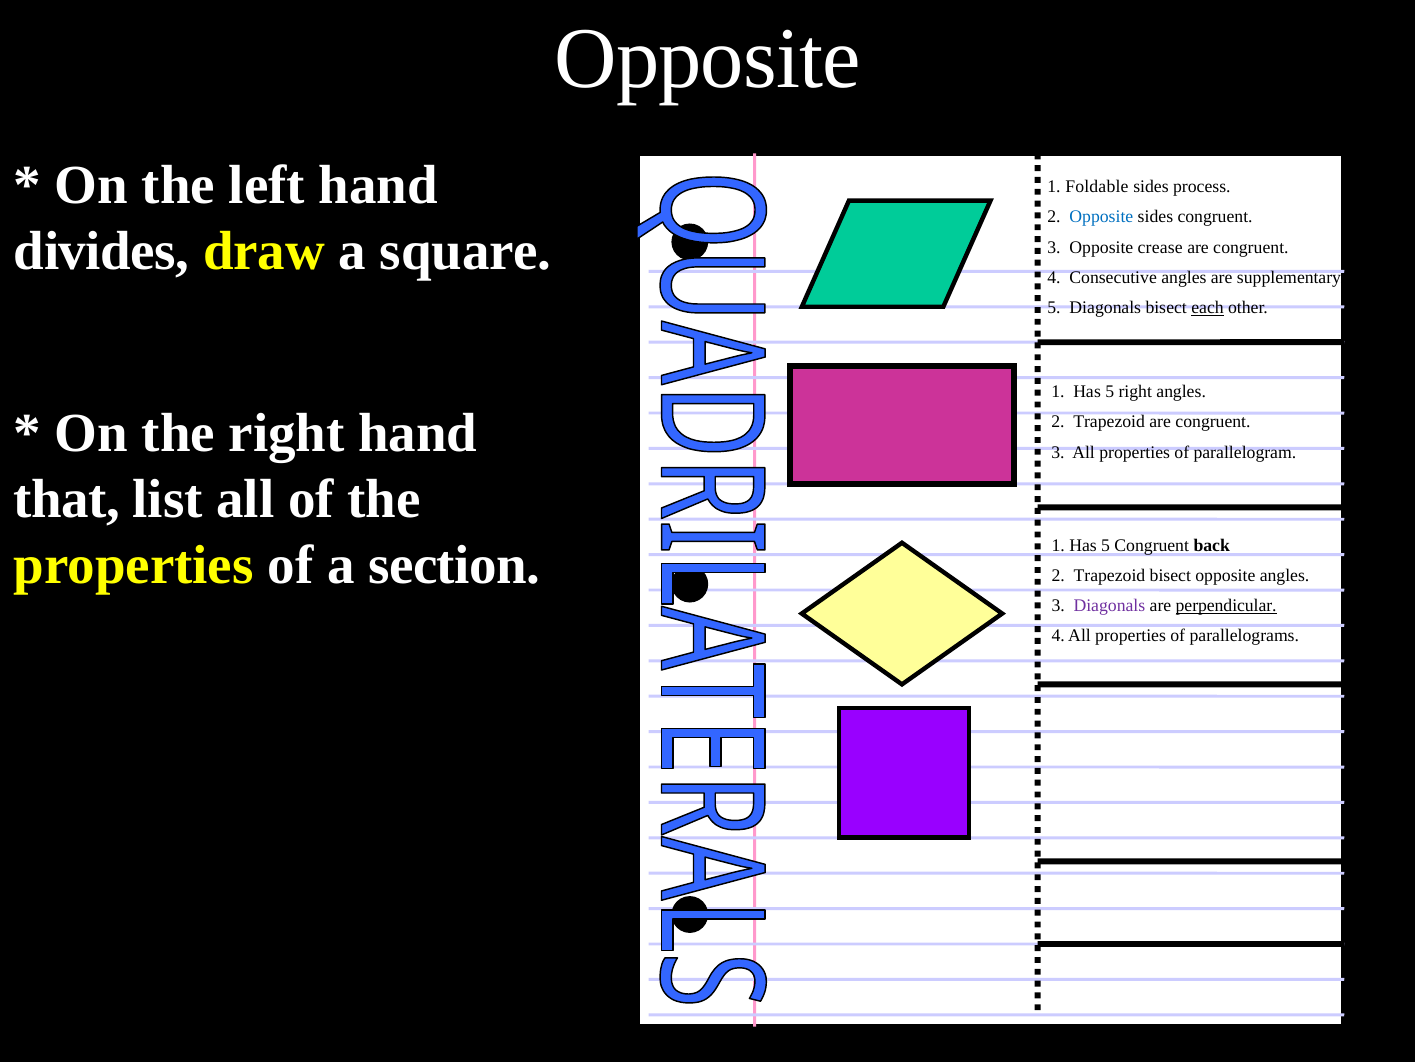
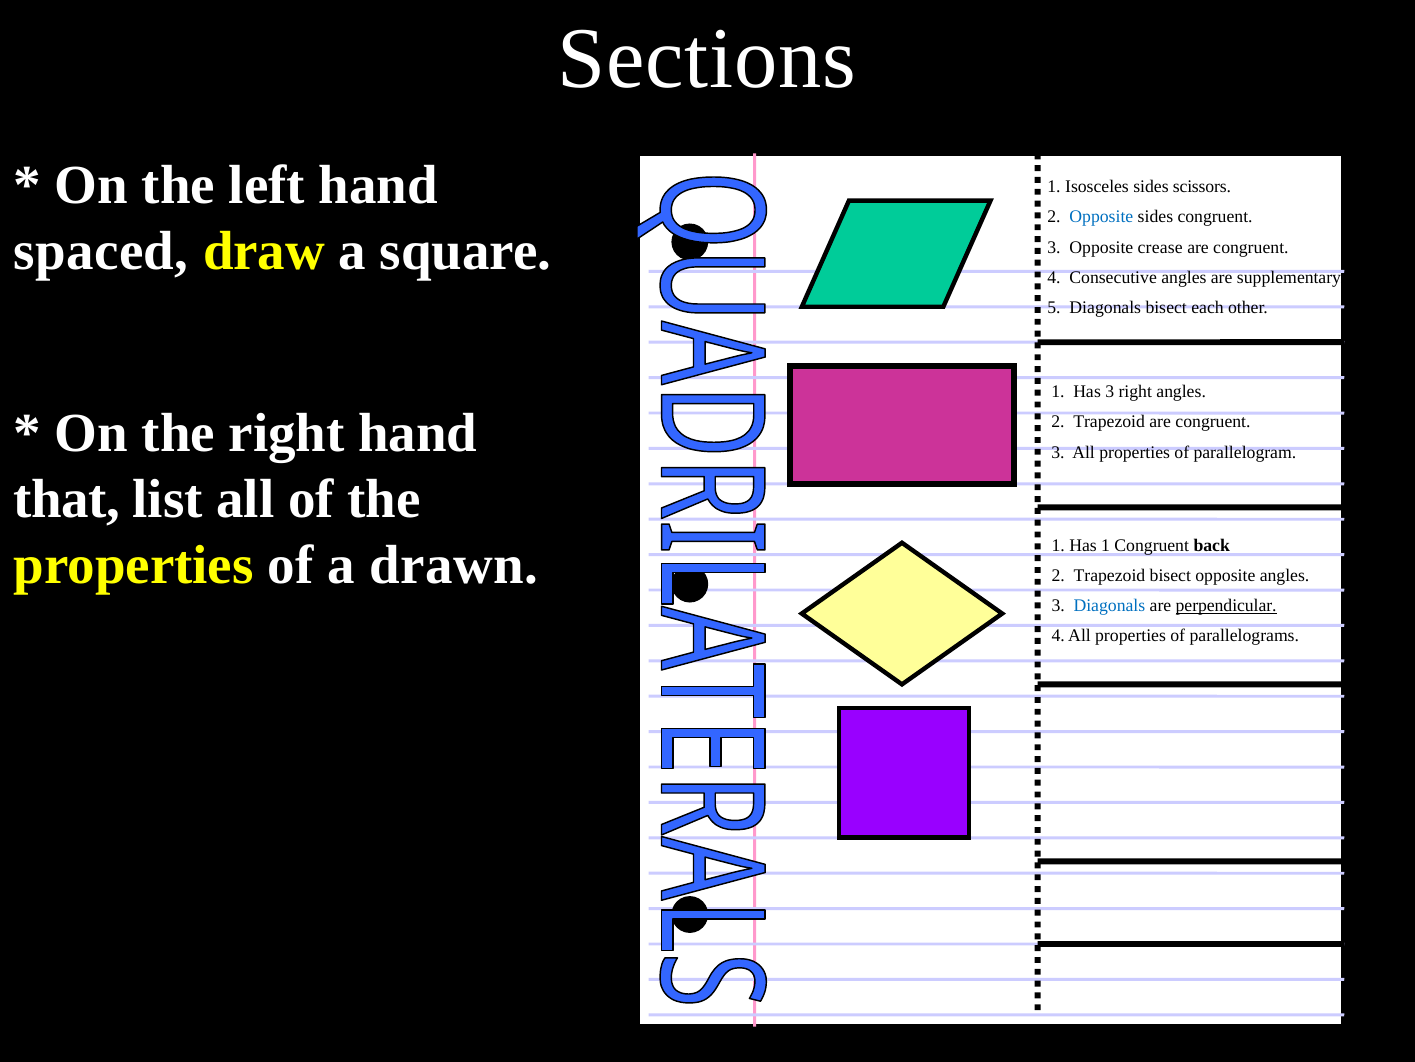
Opposite at (708, 59): Opposite -> Sections
Foldable: Foldable -> Isosceles
process: process -> scissors
divides: divides -> spaced
each underline: present -> none
5 at (1110, 392): 5 -> 3
5 at (1106, 545): 5 -> 1
section: section -> drawn
Diagonals at (1109, 605) colour: purple -> blue
